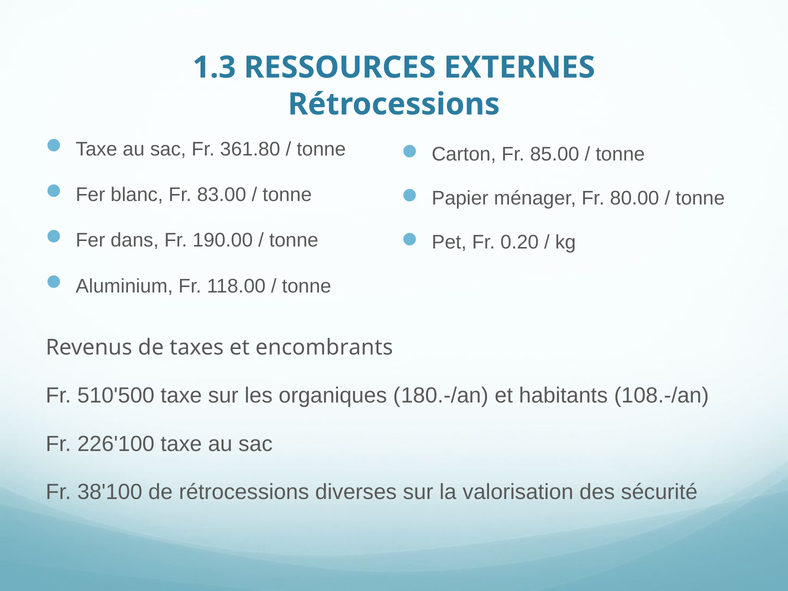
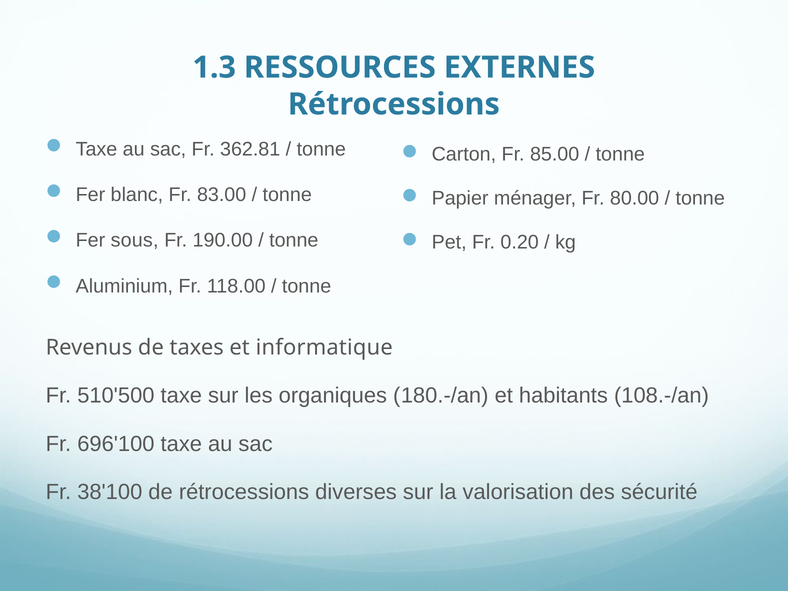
361.80: 361.80 -> 362.81
dans: dans -> sous
encombrants: encombrants -> informatique
226'100: 226'100 -> 696'100
